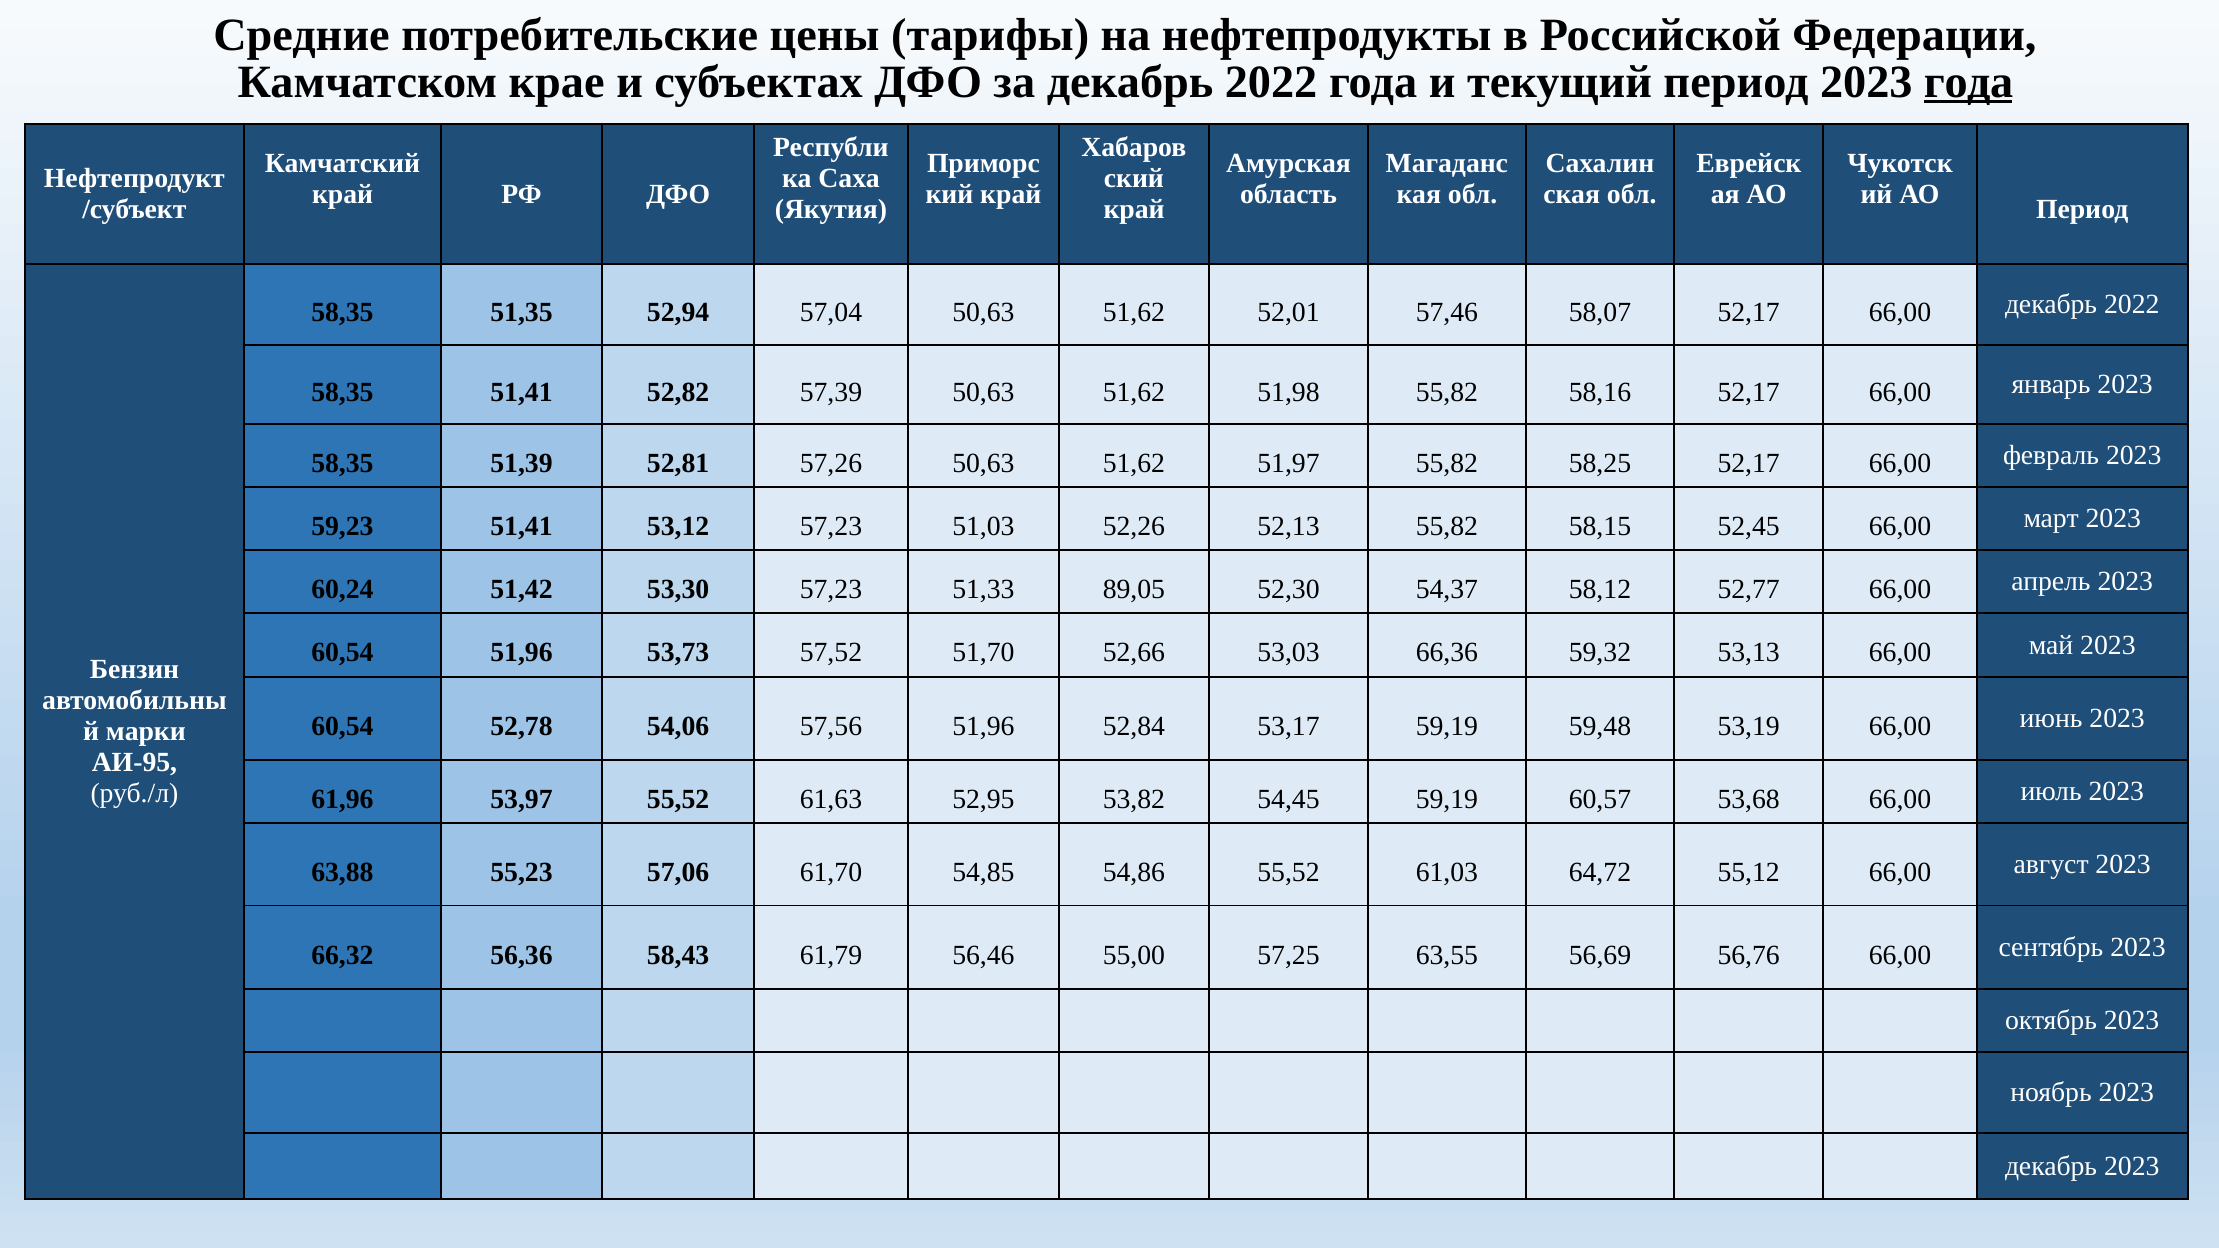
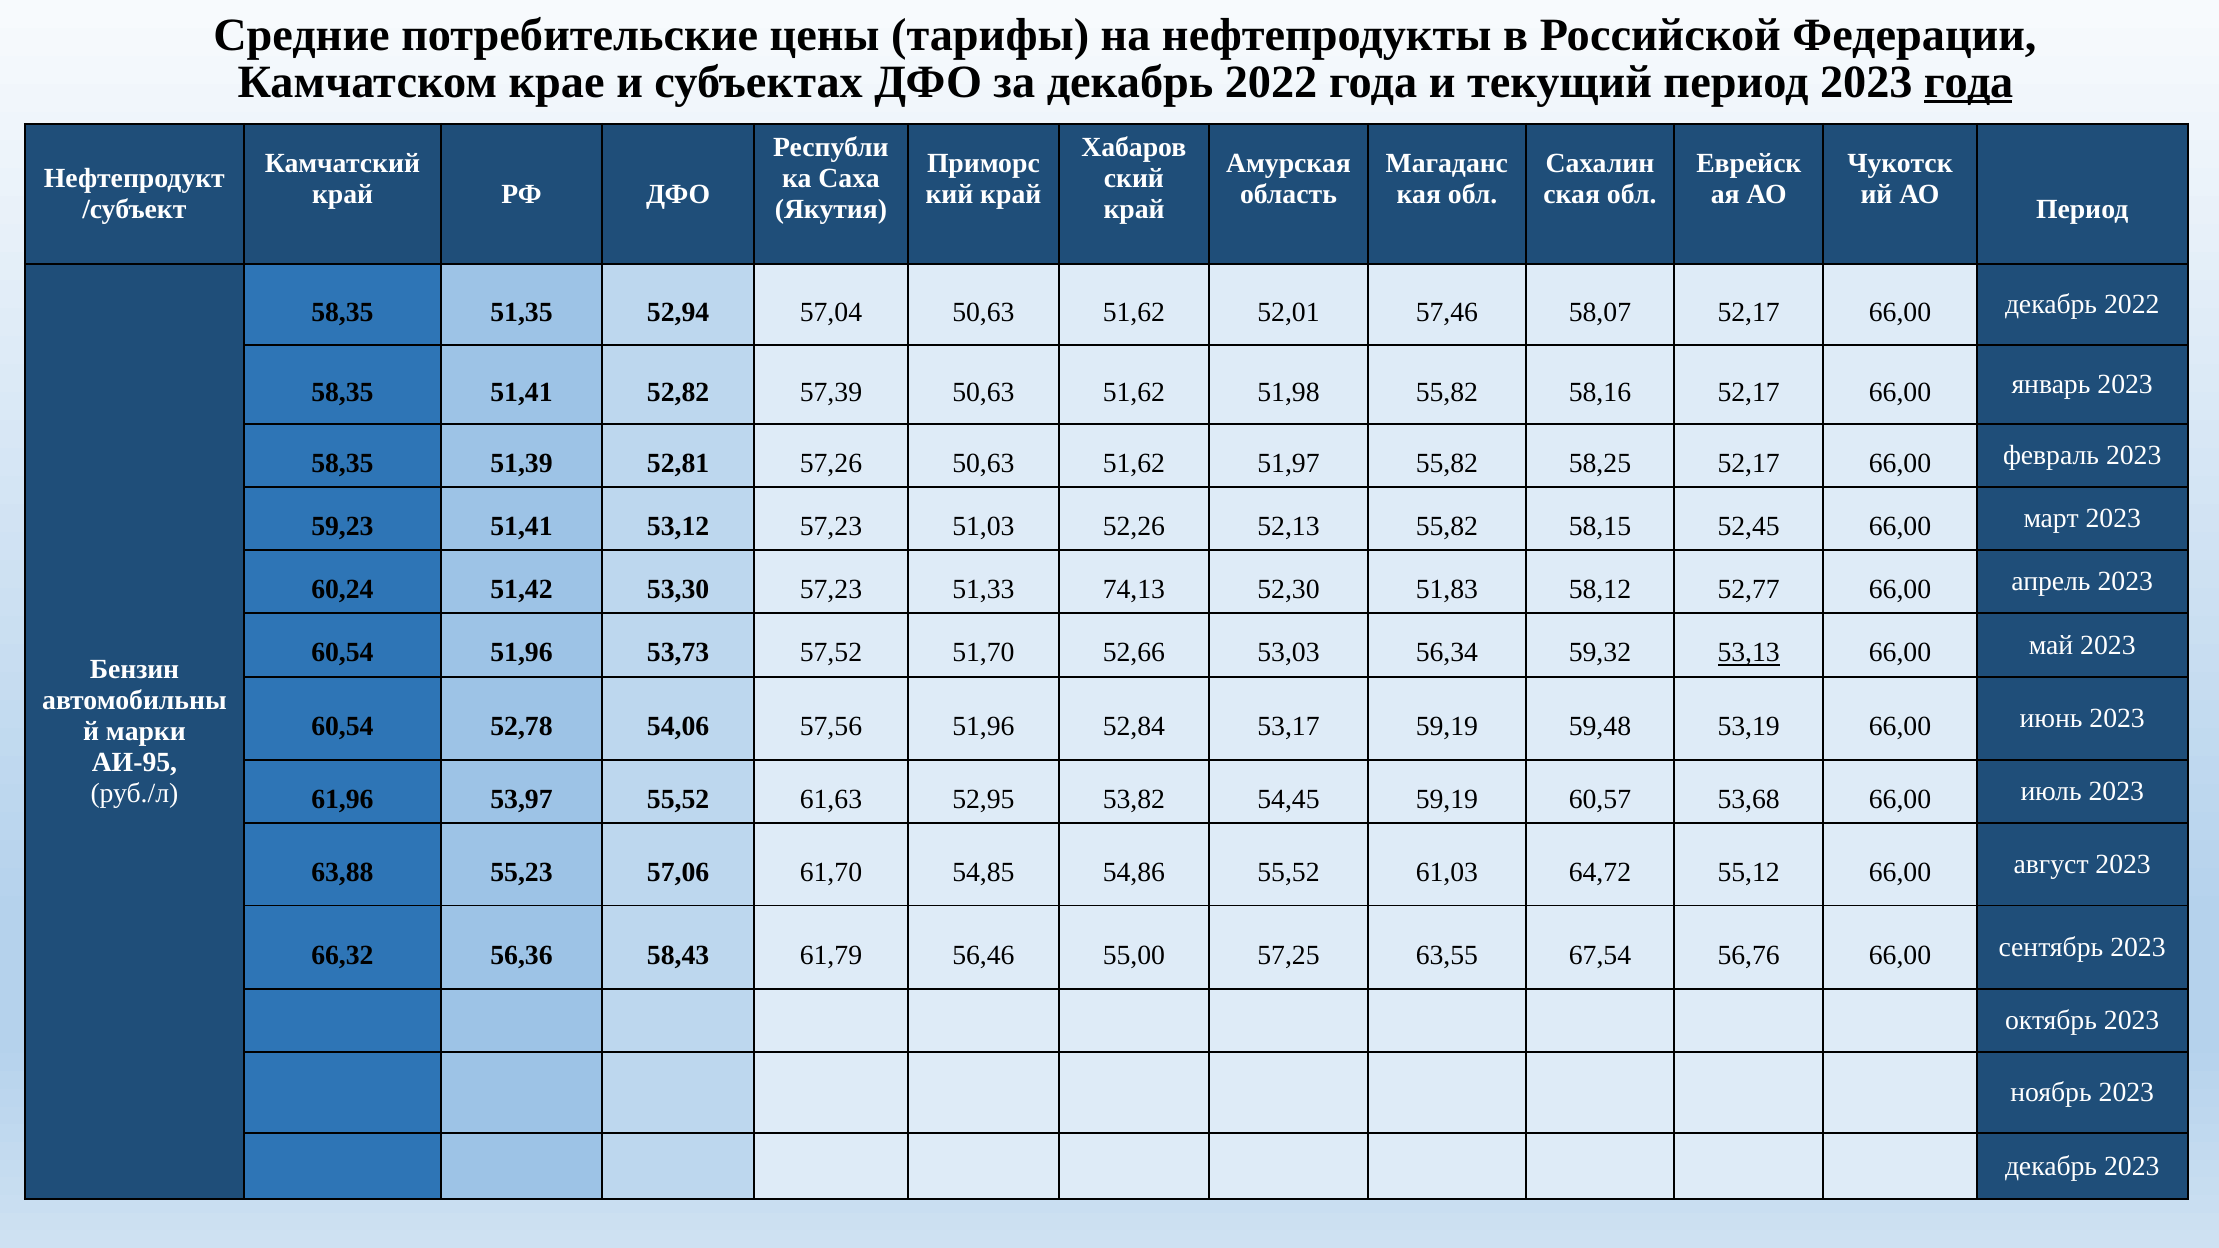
89,05: 89,05 -> 74,13
54,37: 54,37 -> 51,83
66,36: 66,36 -> 56,34
53,13 underline: none -> present
56,69: 56,69 -> 67,54
